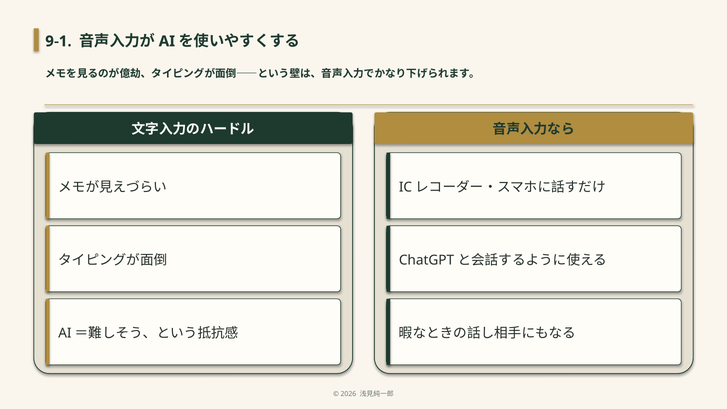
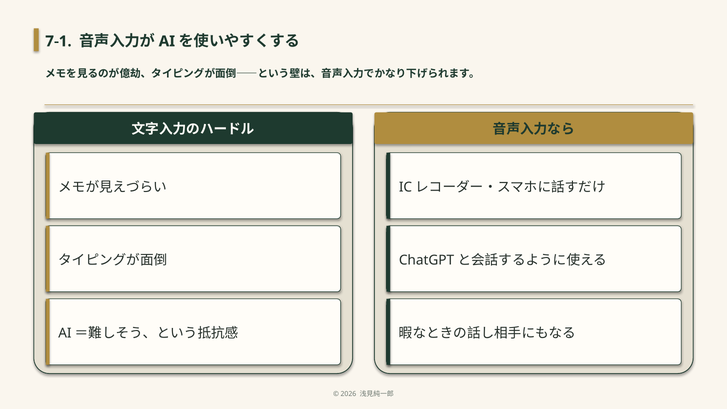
9-1: 9-1 -> 7-1
